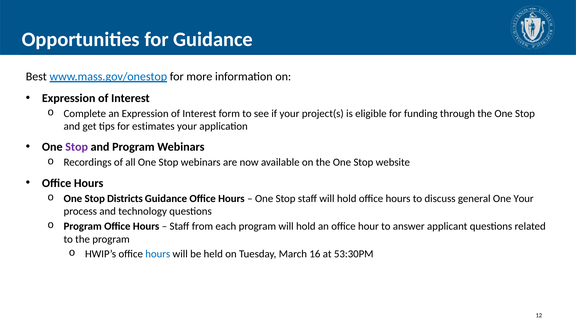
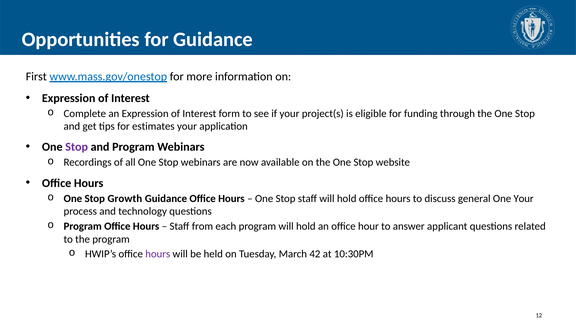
Best: Best -> First
Districts: Districts -> Growth
hours at (158, 254) colour: blue -> purple
16: 16 -> 42
53:30PM: 53:30PM -> 10:30PM
